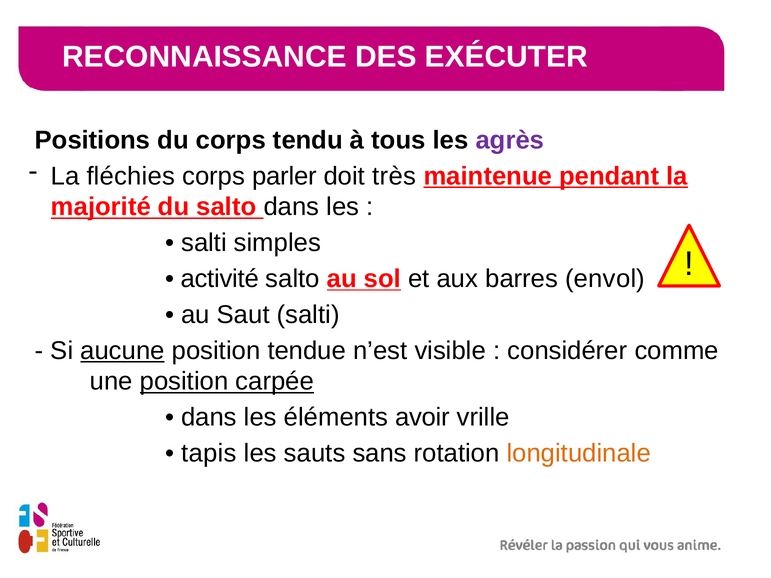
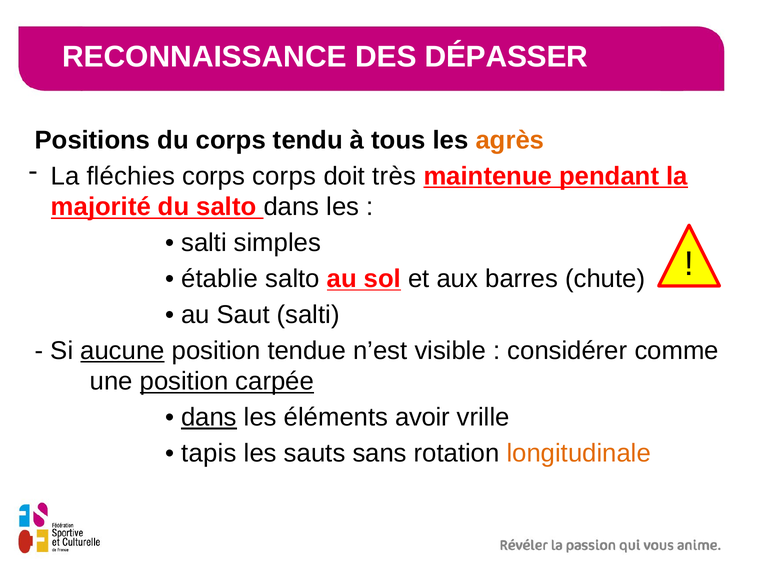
EXÉCUTER: EXÉCUTER -> DÉPASSER
agrès colour: purple -> orange
corps parler: parler -> corps
activité: activité -> établie
envol: envol -> chute
dans at (209, 418) underline: none -> present
